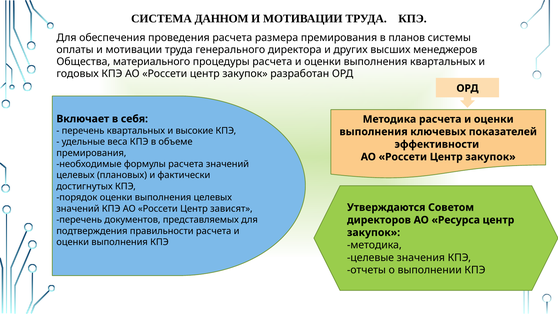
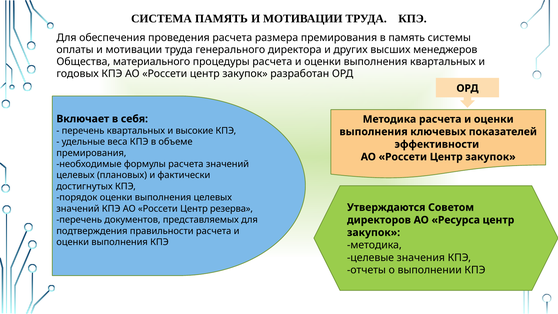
СИСТЕМА ДАННОМ: ДАННОМ -> ПАМЯТЬ
в планов: планов -> память
зависят: зависят -> резерва
